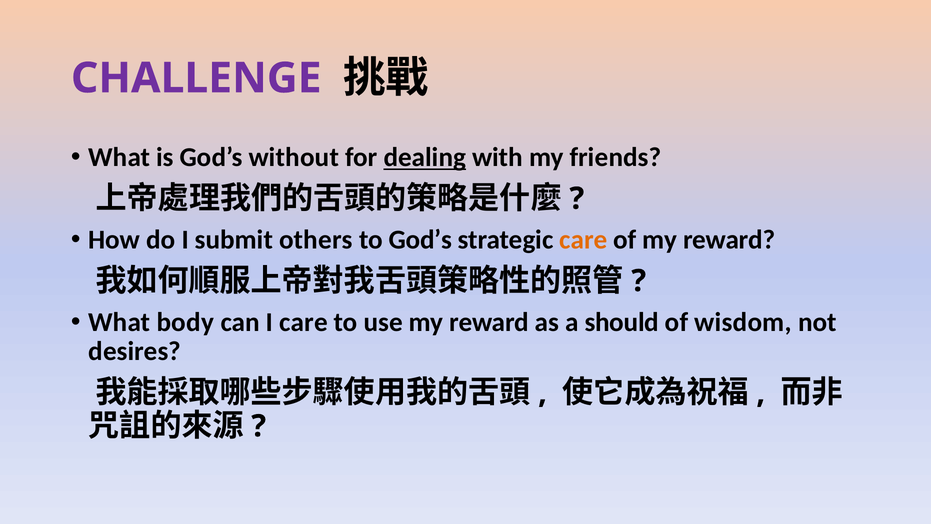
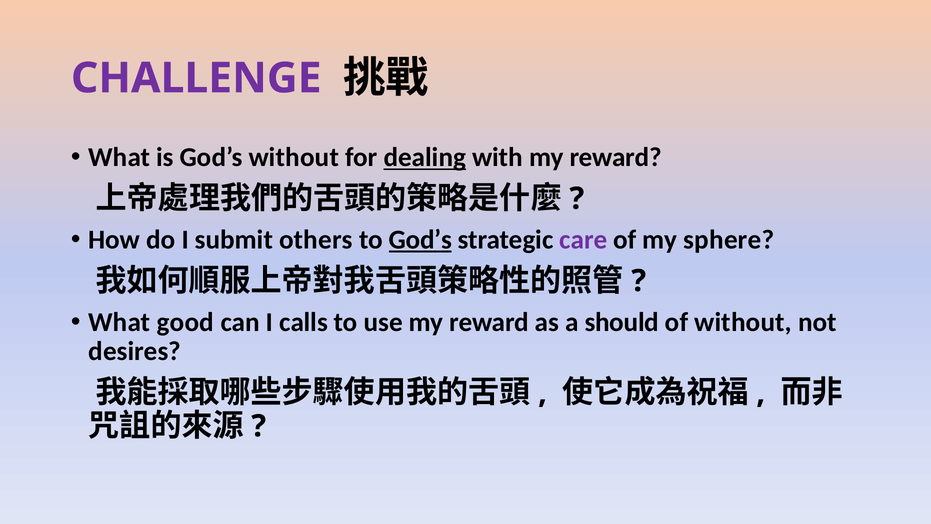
with my friends: friends -> reward
God’s at (420, 240) underline: none -> present
care at (583, 240) colour: orange -> purple
of my reward: reward -> sphere
body: body -> good
I care: care -> calls
of wisdom: wisdom -> without
